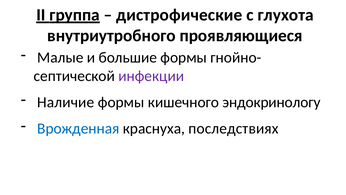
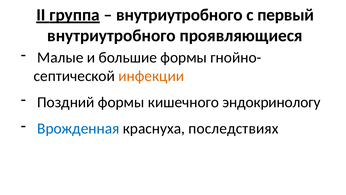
дистрофические at (179, 15): дистрофические -> внутриутробного
глухота: глухота -> первый
инфекции colour: purple -> orange
Наличие: Наличие -> Поздний
